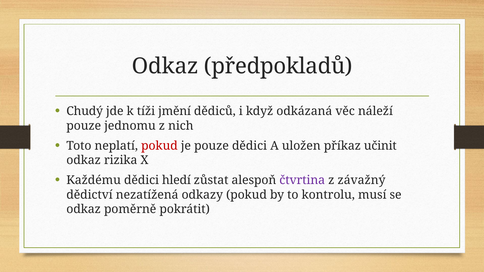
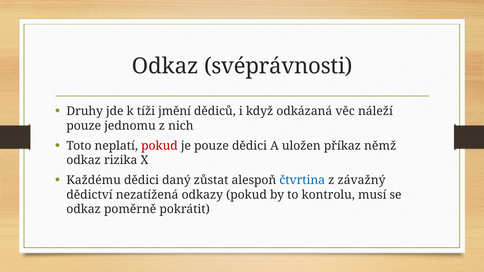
předpokladů: předpokladů -> svéprávnosti
Chudý: Chudý -> Druhy
učinit: učinit -> němž
hledí: hledí -> daný
čtvrtina colour: purple -> blue
